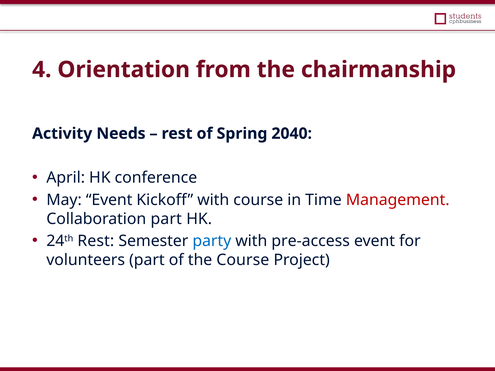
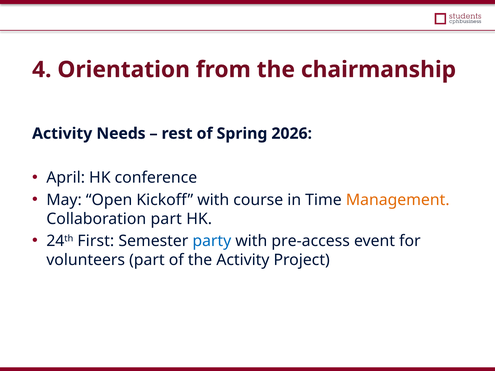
2040: 2040 -> 2026
May Event: Event -> Open
Management colour: red -> orange
24th Rest: Rest -> First
the Course: Course -> Activity
